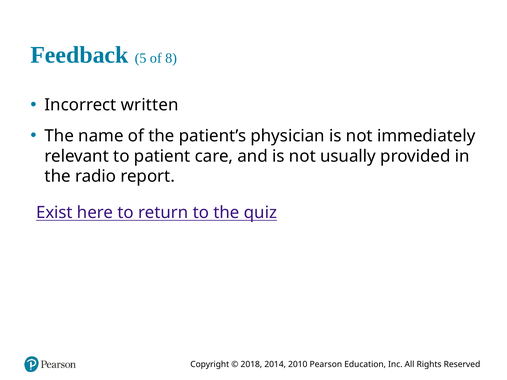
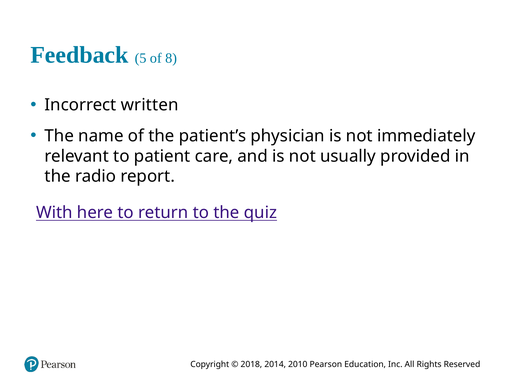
Exist: Exist -> With
